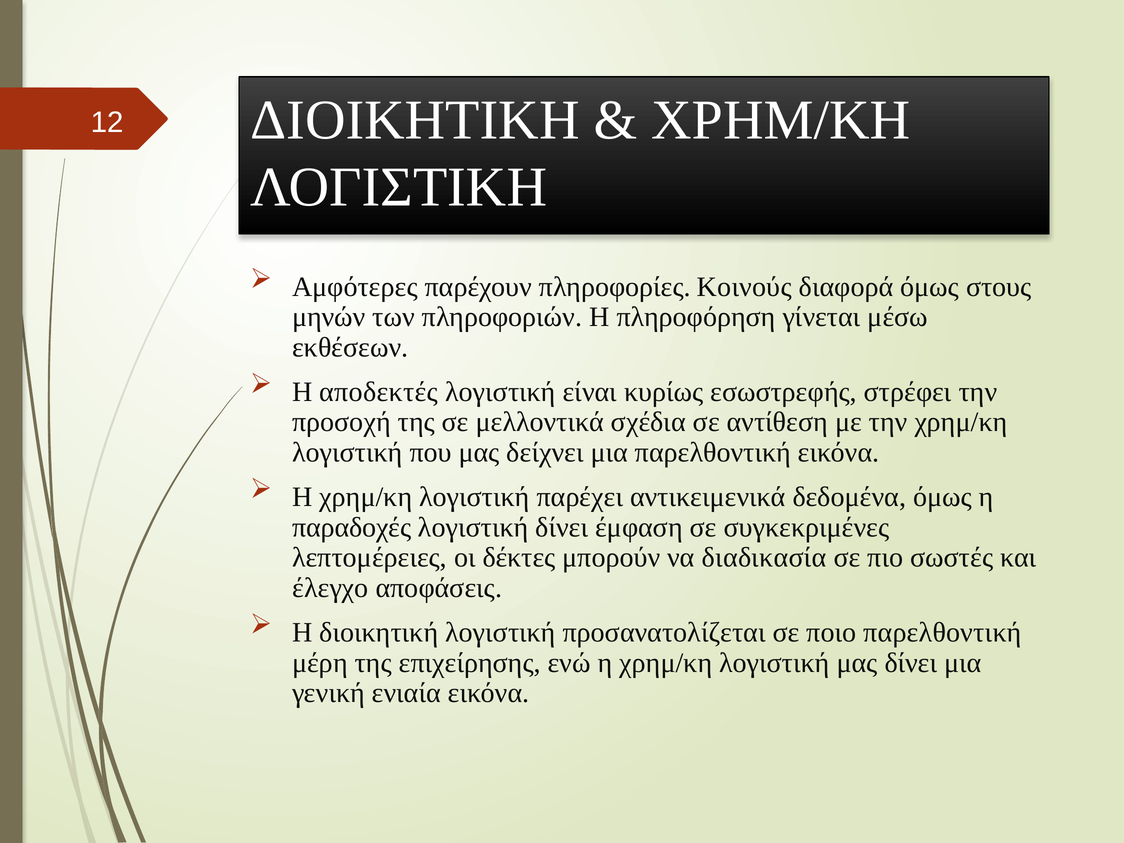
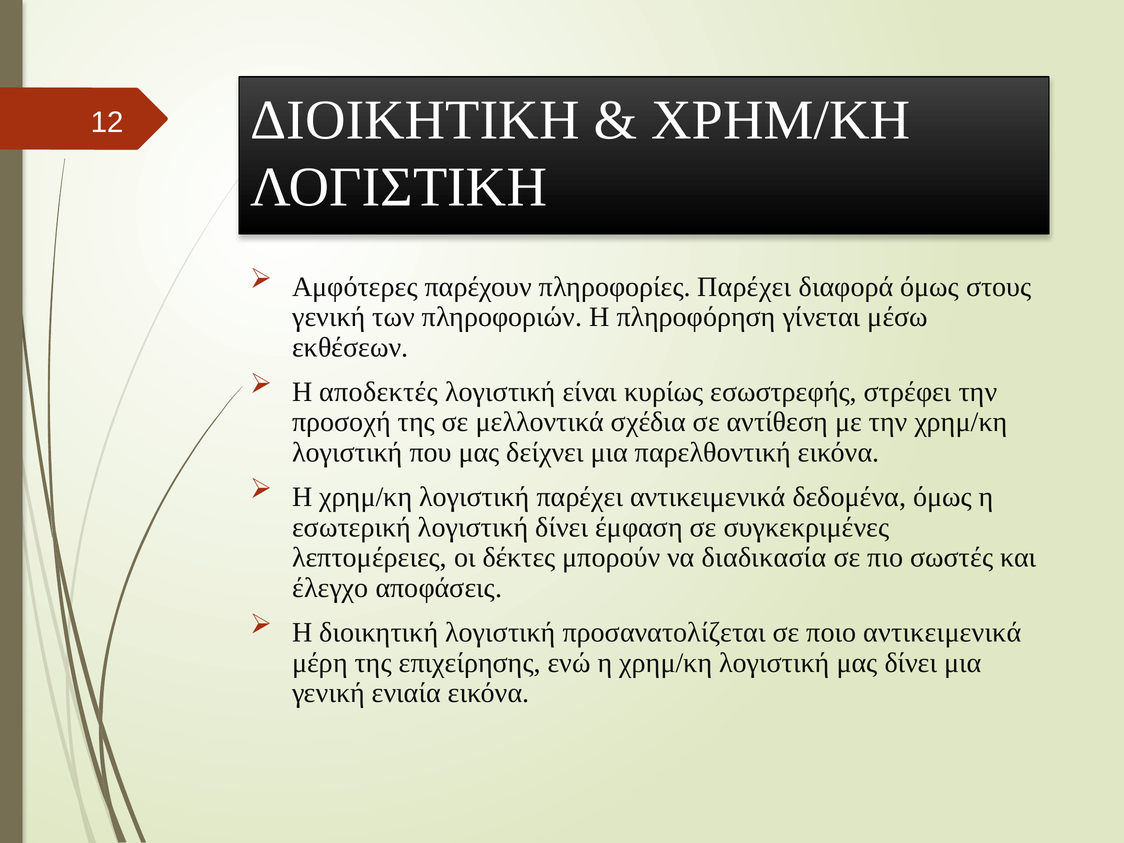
πληροφορίες Κοινούς: Κοινούς -> Παρέχει
μηνών at (329, 317): μηνών -> γενική
παραδοχές: παραδοχές -> εσωτερική
ποιο παρελθοντική: παρελθοντική -> αντικειμενικά
